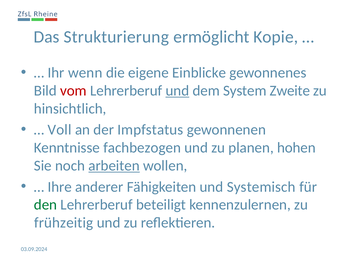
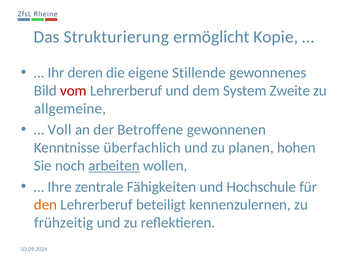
wenn: wenn -> deren
Einblicke: Einblicke -> Stillende
und at (177, 91) underline: present -> none
hinsichtlich: hinsichtlich -> allgemeine
Impfstatus: Impfstatus -> Betroffene
fachbezogen: fachbezogen -> überfachlich
anderer: anderer -> zentrale
Systemisch: Systemisch -> Hochschule
den colour: green -> orange
